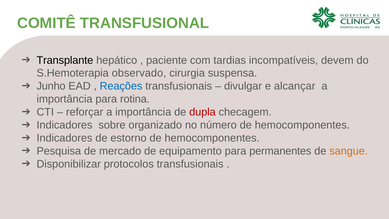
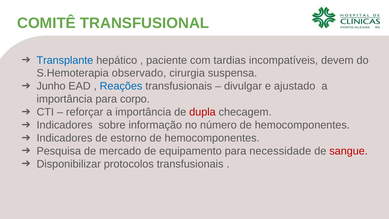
Transplante colour: black -> blue
alcançar: alcançar -> ajustado
rotina: rotina -> corpo
organizado: organizado -> informação
permanentes: permanentes -> necessidade
sangue colour: orange -> red
